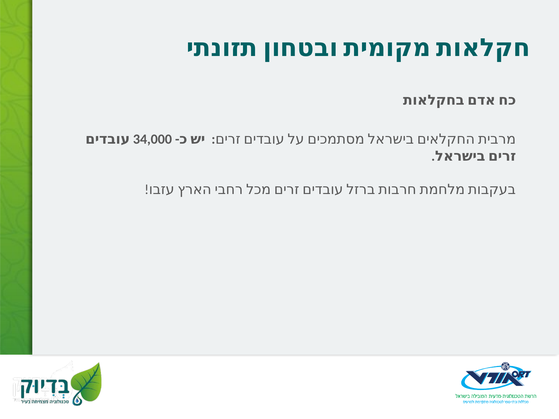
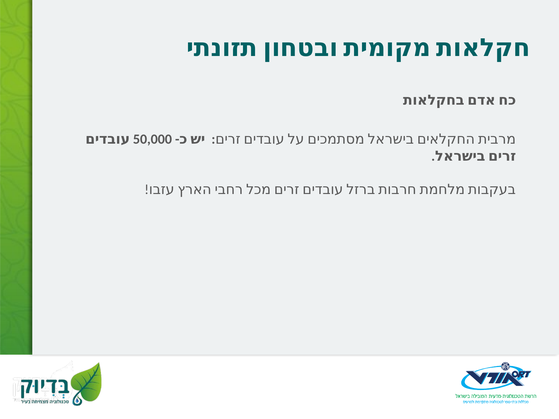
34,000: 34,000 -> 50,000
